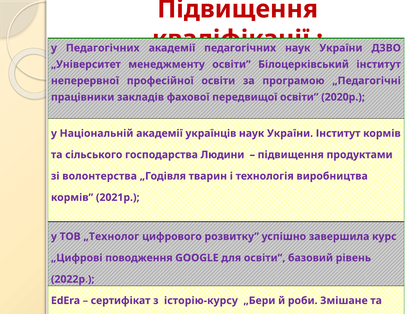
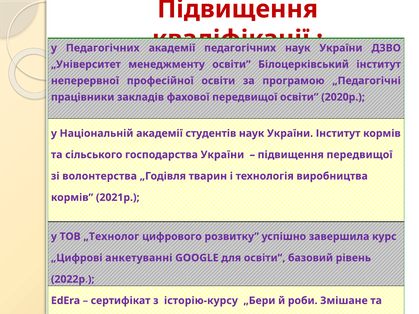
українців: українців -> студентів
господарства Людини: Людини -> України
підвищення продуктами: продуктами -> передвищої
поводження: поводження -> анкетуванні
